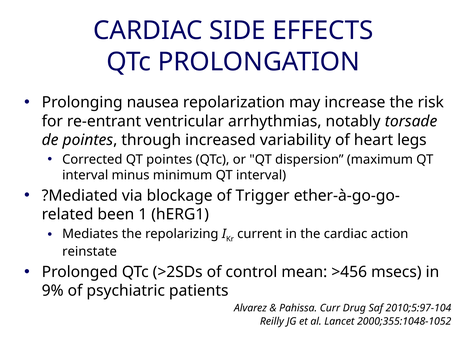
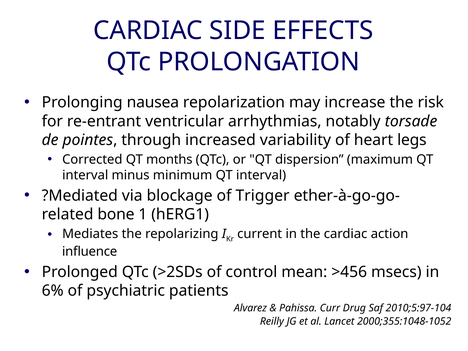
QT pointes: pointes -> months
been: been -> bone
reinstate: reinstate -> influence
9%: 9% -> 6%
